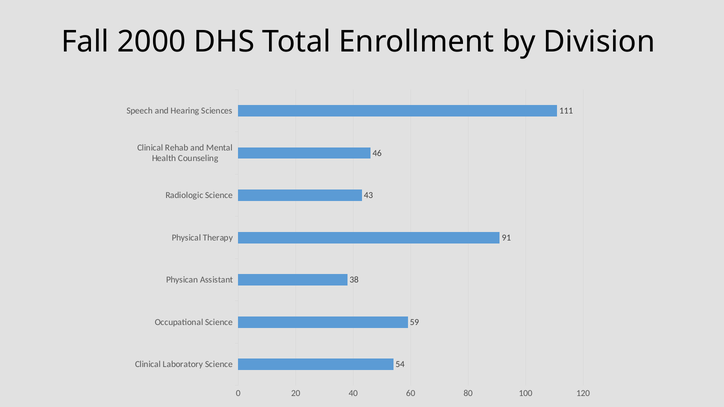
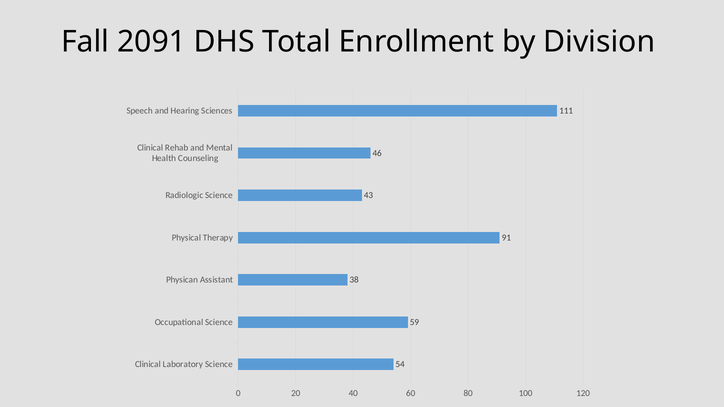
2000: 2000 -> 2091
